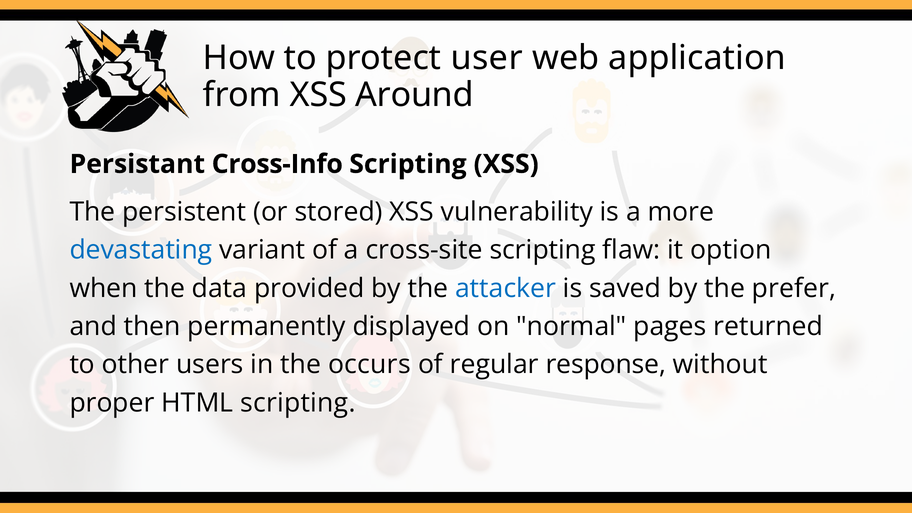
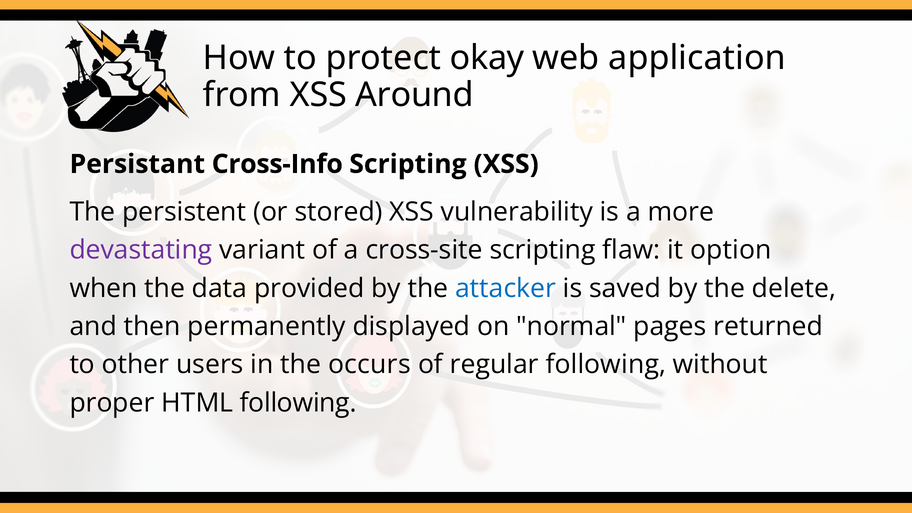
user: user -> okay
devastating colour: blue -> purple
prefer: prefer -> delete
regular response: response -> following
HTML scripting: scripting -> following
